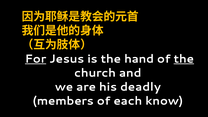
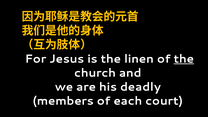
For underline: present -> none
hand: hand -> linen
know: know -> court
